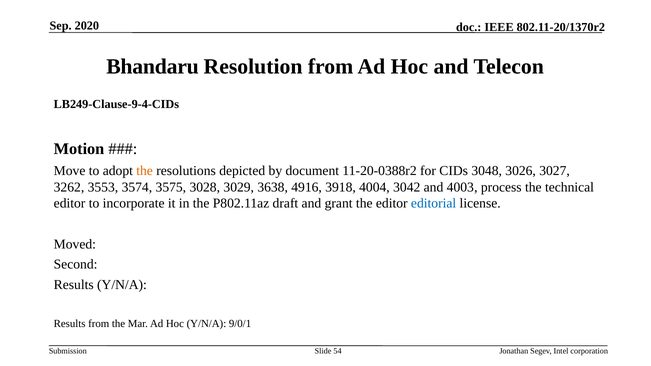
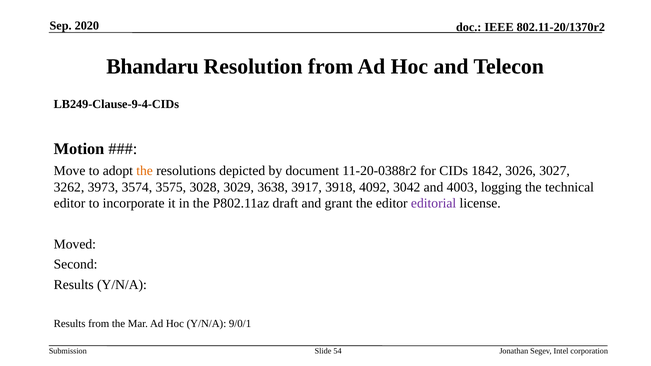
3048: 3048 -> 1842
3553: 3553 -> 3973
4916: 4916 -> 3917
4004: 4004 -> 4092
process: process -> logging
editorial colour: blue -> purple
